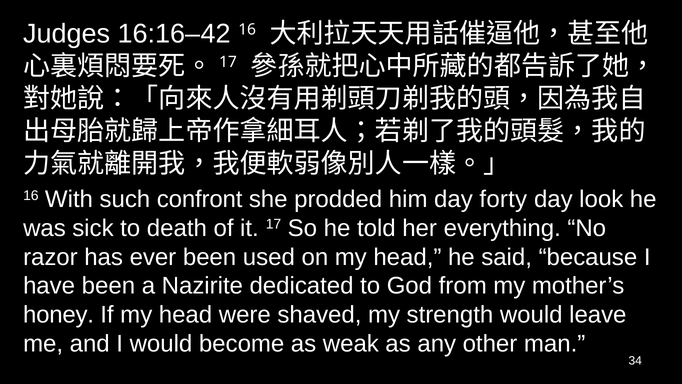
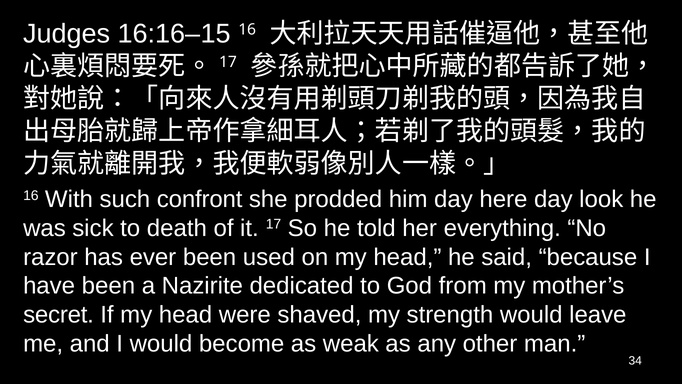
16:16–42: 16:16–42 -> 16:16–15
forty: forty -> here
honey: honey -> secret
